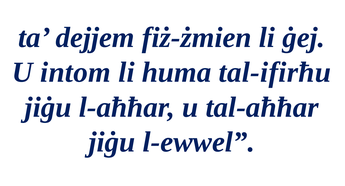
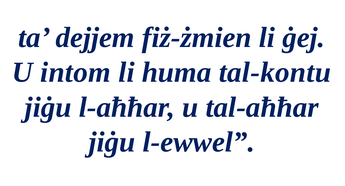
tal-ifirħu: tal-ifirħu -> tal-kontu
